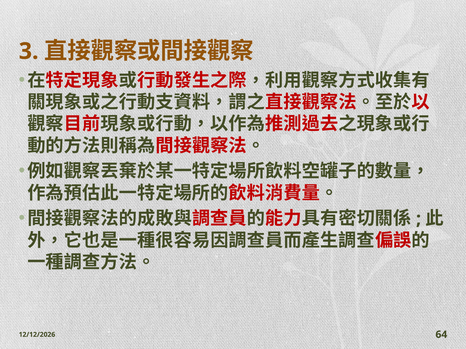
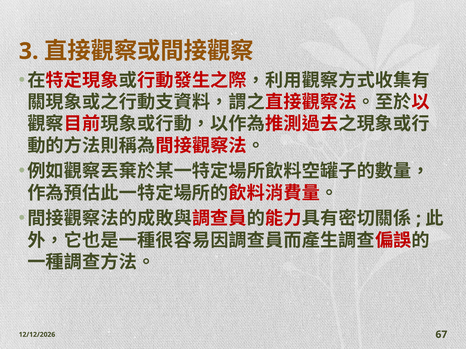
64: 64 -> 67
